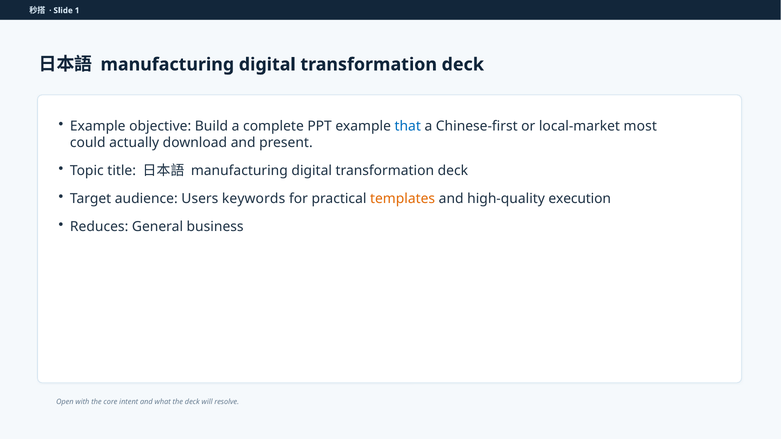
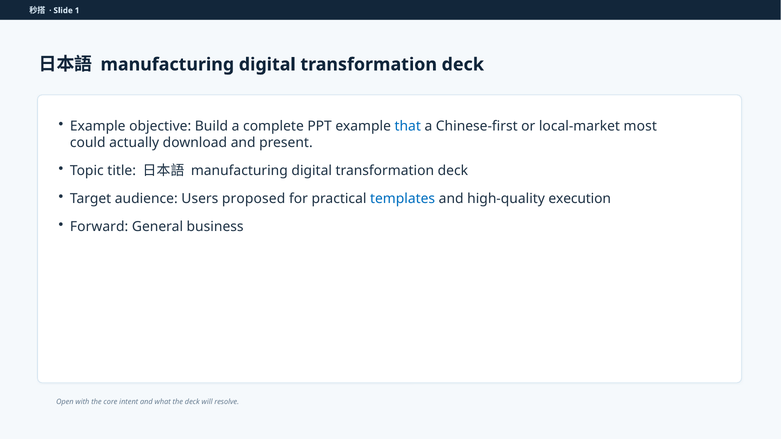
keywords: keywords -> proposed
templates colour: orange -> blue
Reduces: Reduces -> Forward
